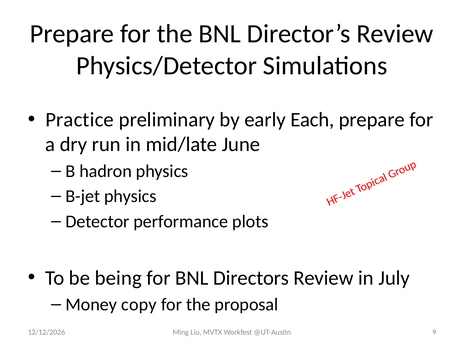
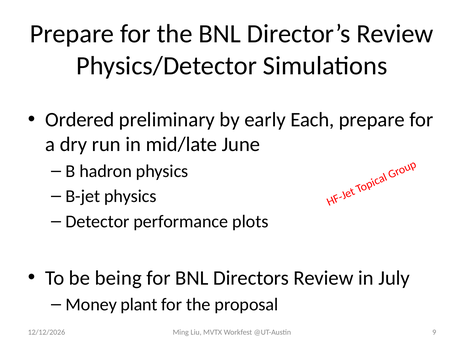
Practice: Practice -> Ordered
copy: copy -> plant
